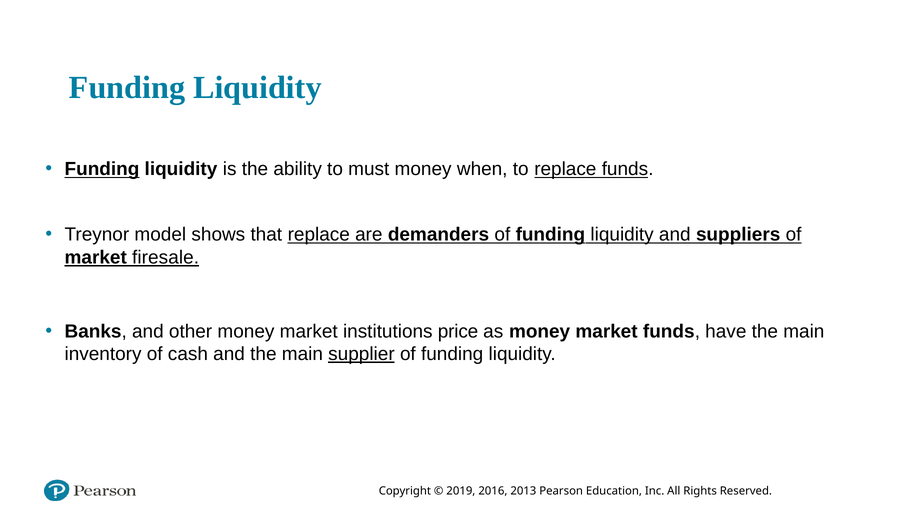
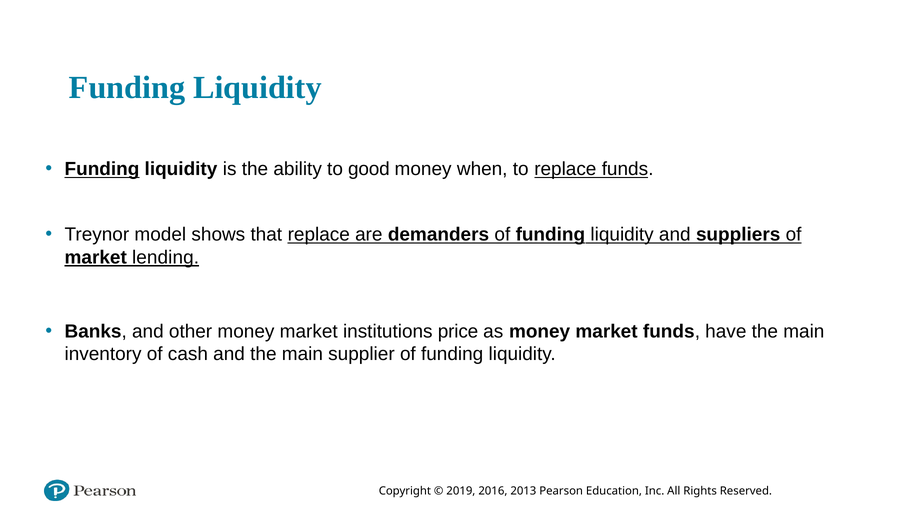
must: must -> good
firesale: firesale -> lending
supplier underline: present -> none
